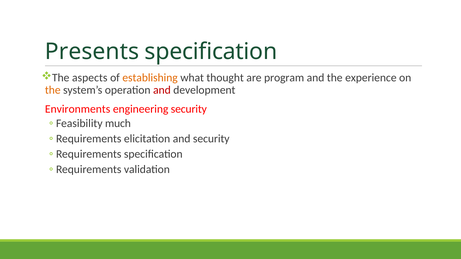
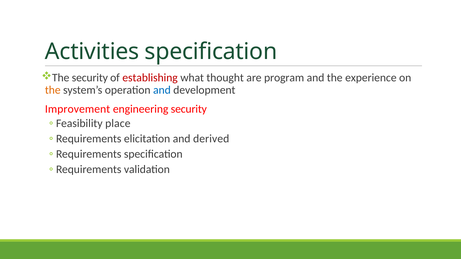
Presents: Presents -> Activities
The aspects: aspects -> security
establishing colour: orange -> red
and at (162, 90) colour: red -> blue
Environments: Environments -> Improvement
much: much -> place
and security: security -> derived
